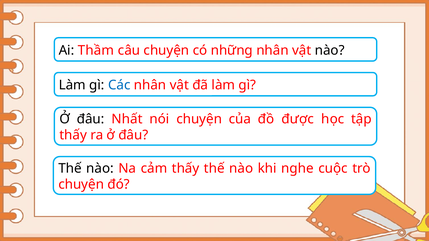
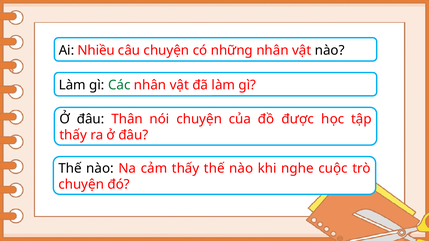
Thầm: Thầm -> Nhiều
Các colour: blue -> green
Nhất: Nhất -> Thân
